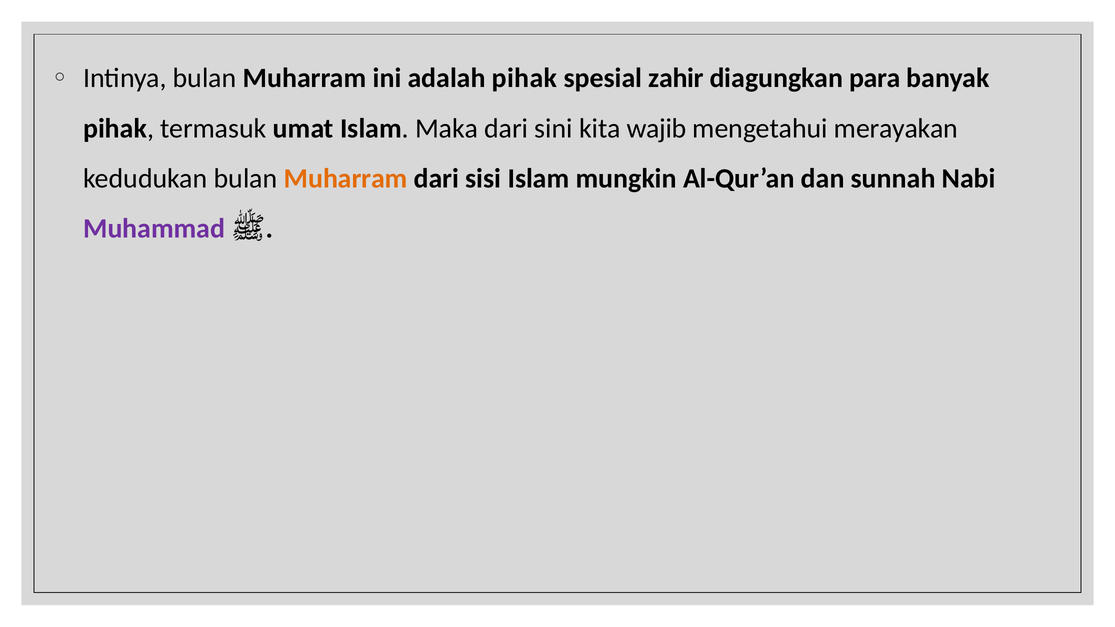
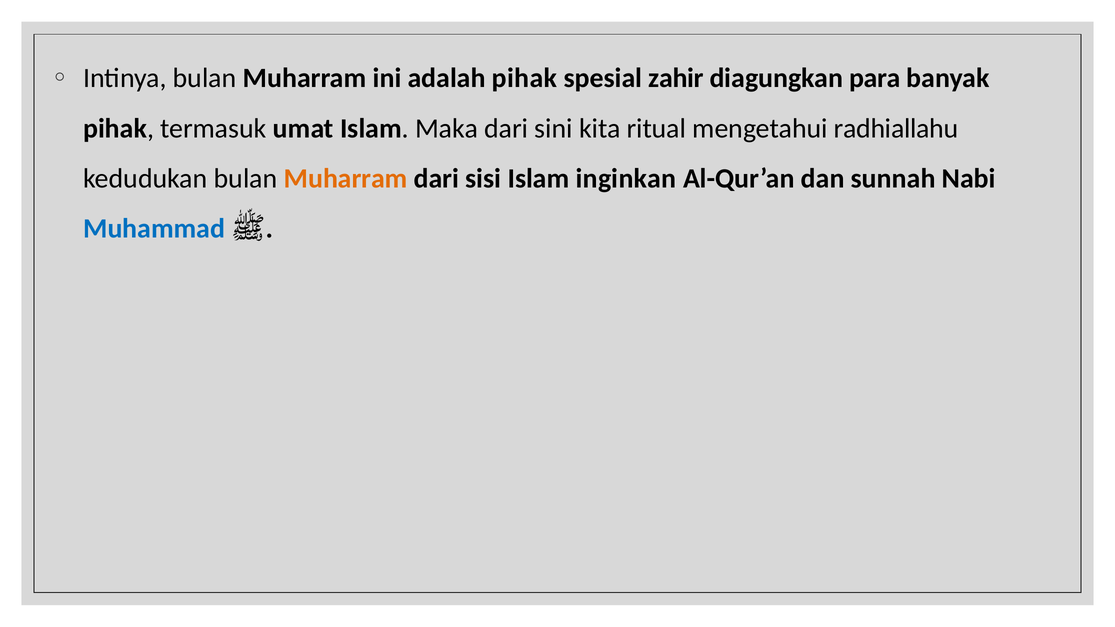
wajib: wajib -> ritual
merayakan: merayakan -> radhiallahu
mungkin: mungkin -> inginkan
Muhammad colour: purple -> blue
